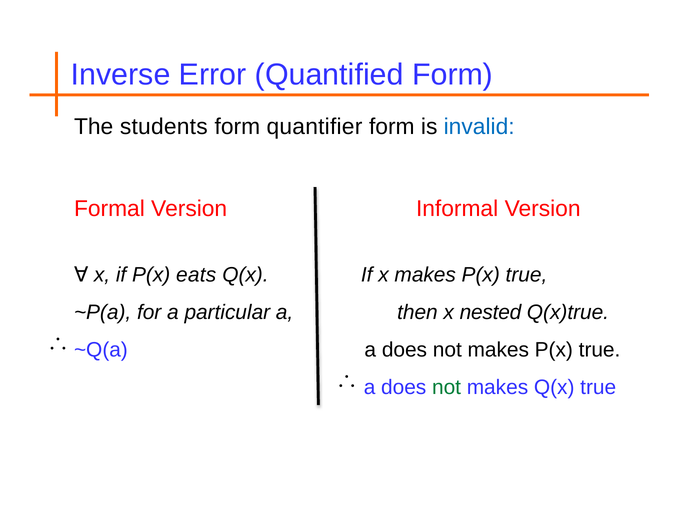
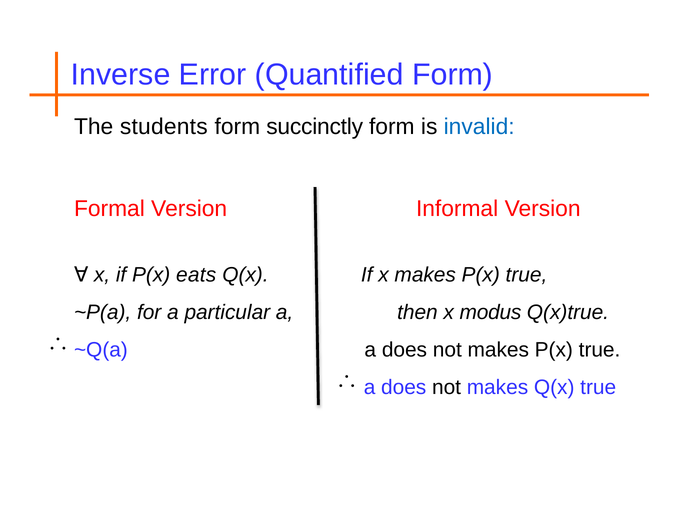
quantifier: quantifier -> succinctly
nested: nested -> modus
not at (447, 388) colour: green -> black
